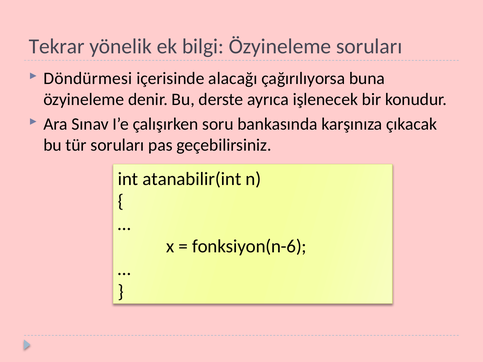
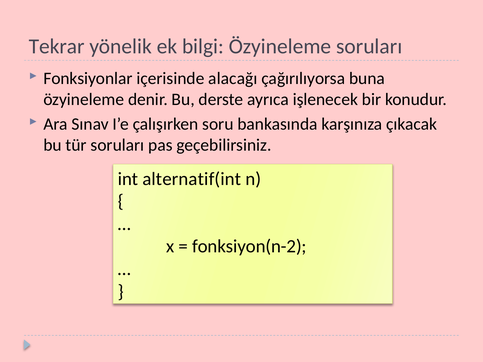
Döndürmesi: Döndürmesi -> Fonksiyonlar
atanabilir(int: atanabilir(int -> alternatif(int
fonksiyon(n-6: fonksiyon(n-6 -> fonksiyon(n-2
